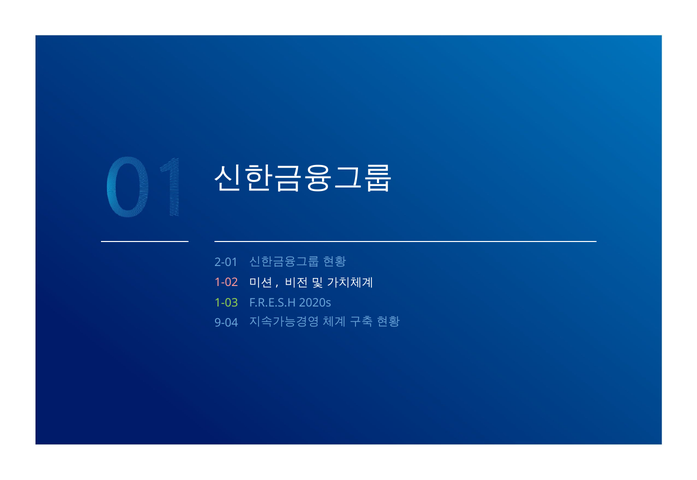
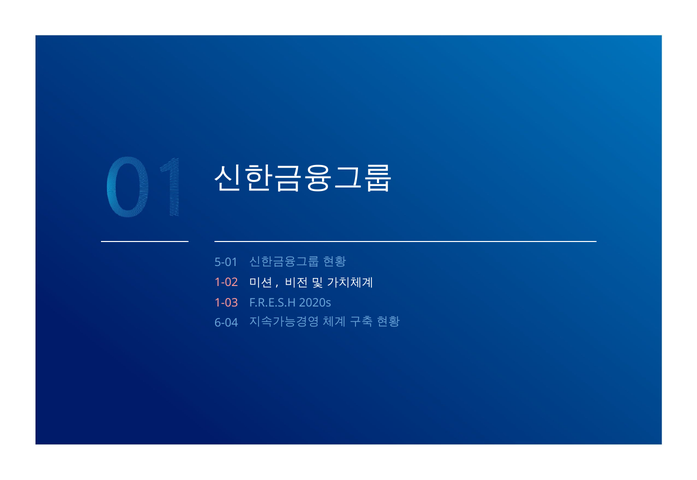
2-01: 2-01 -> 5-01
1-03 colour: light green -> pink
9-04: 9-04 -> 6-04
